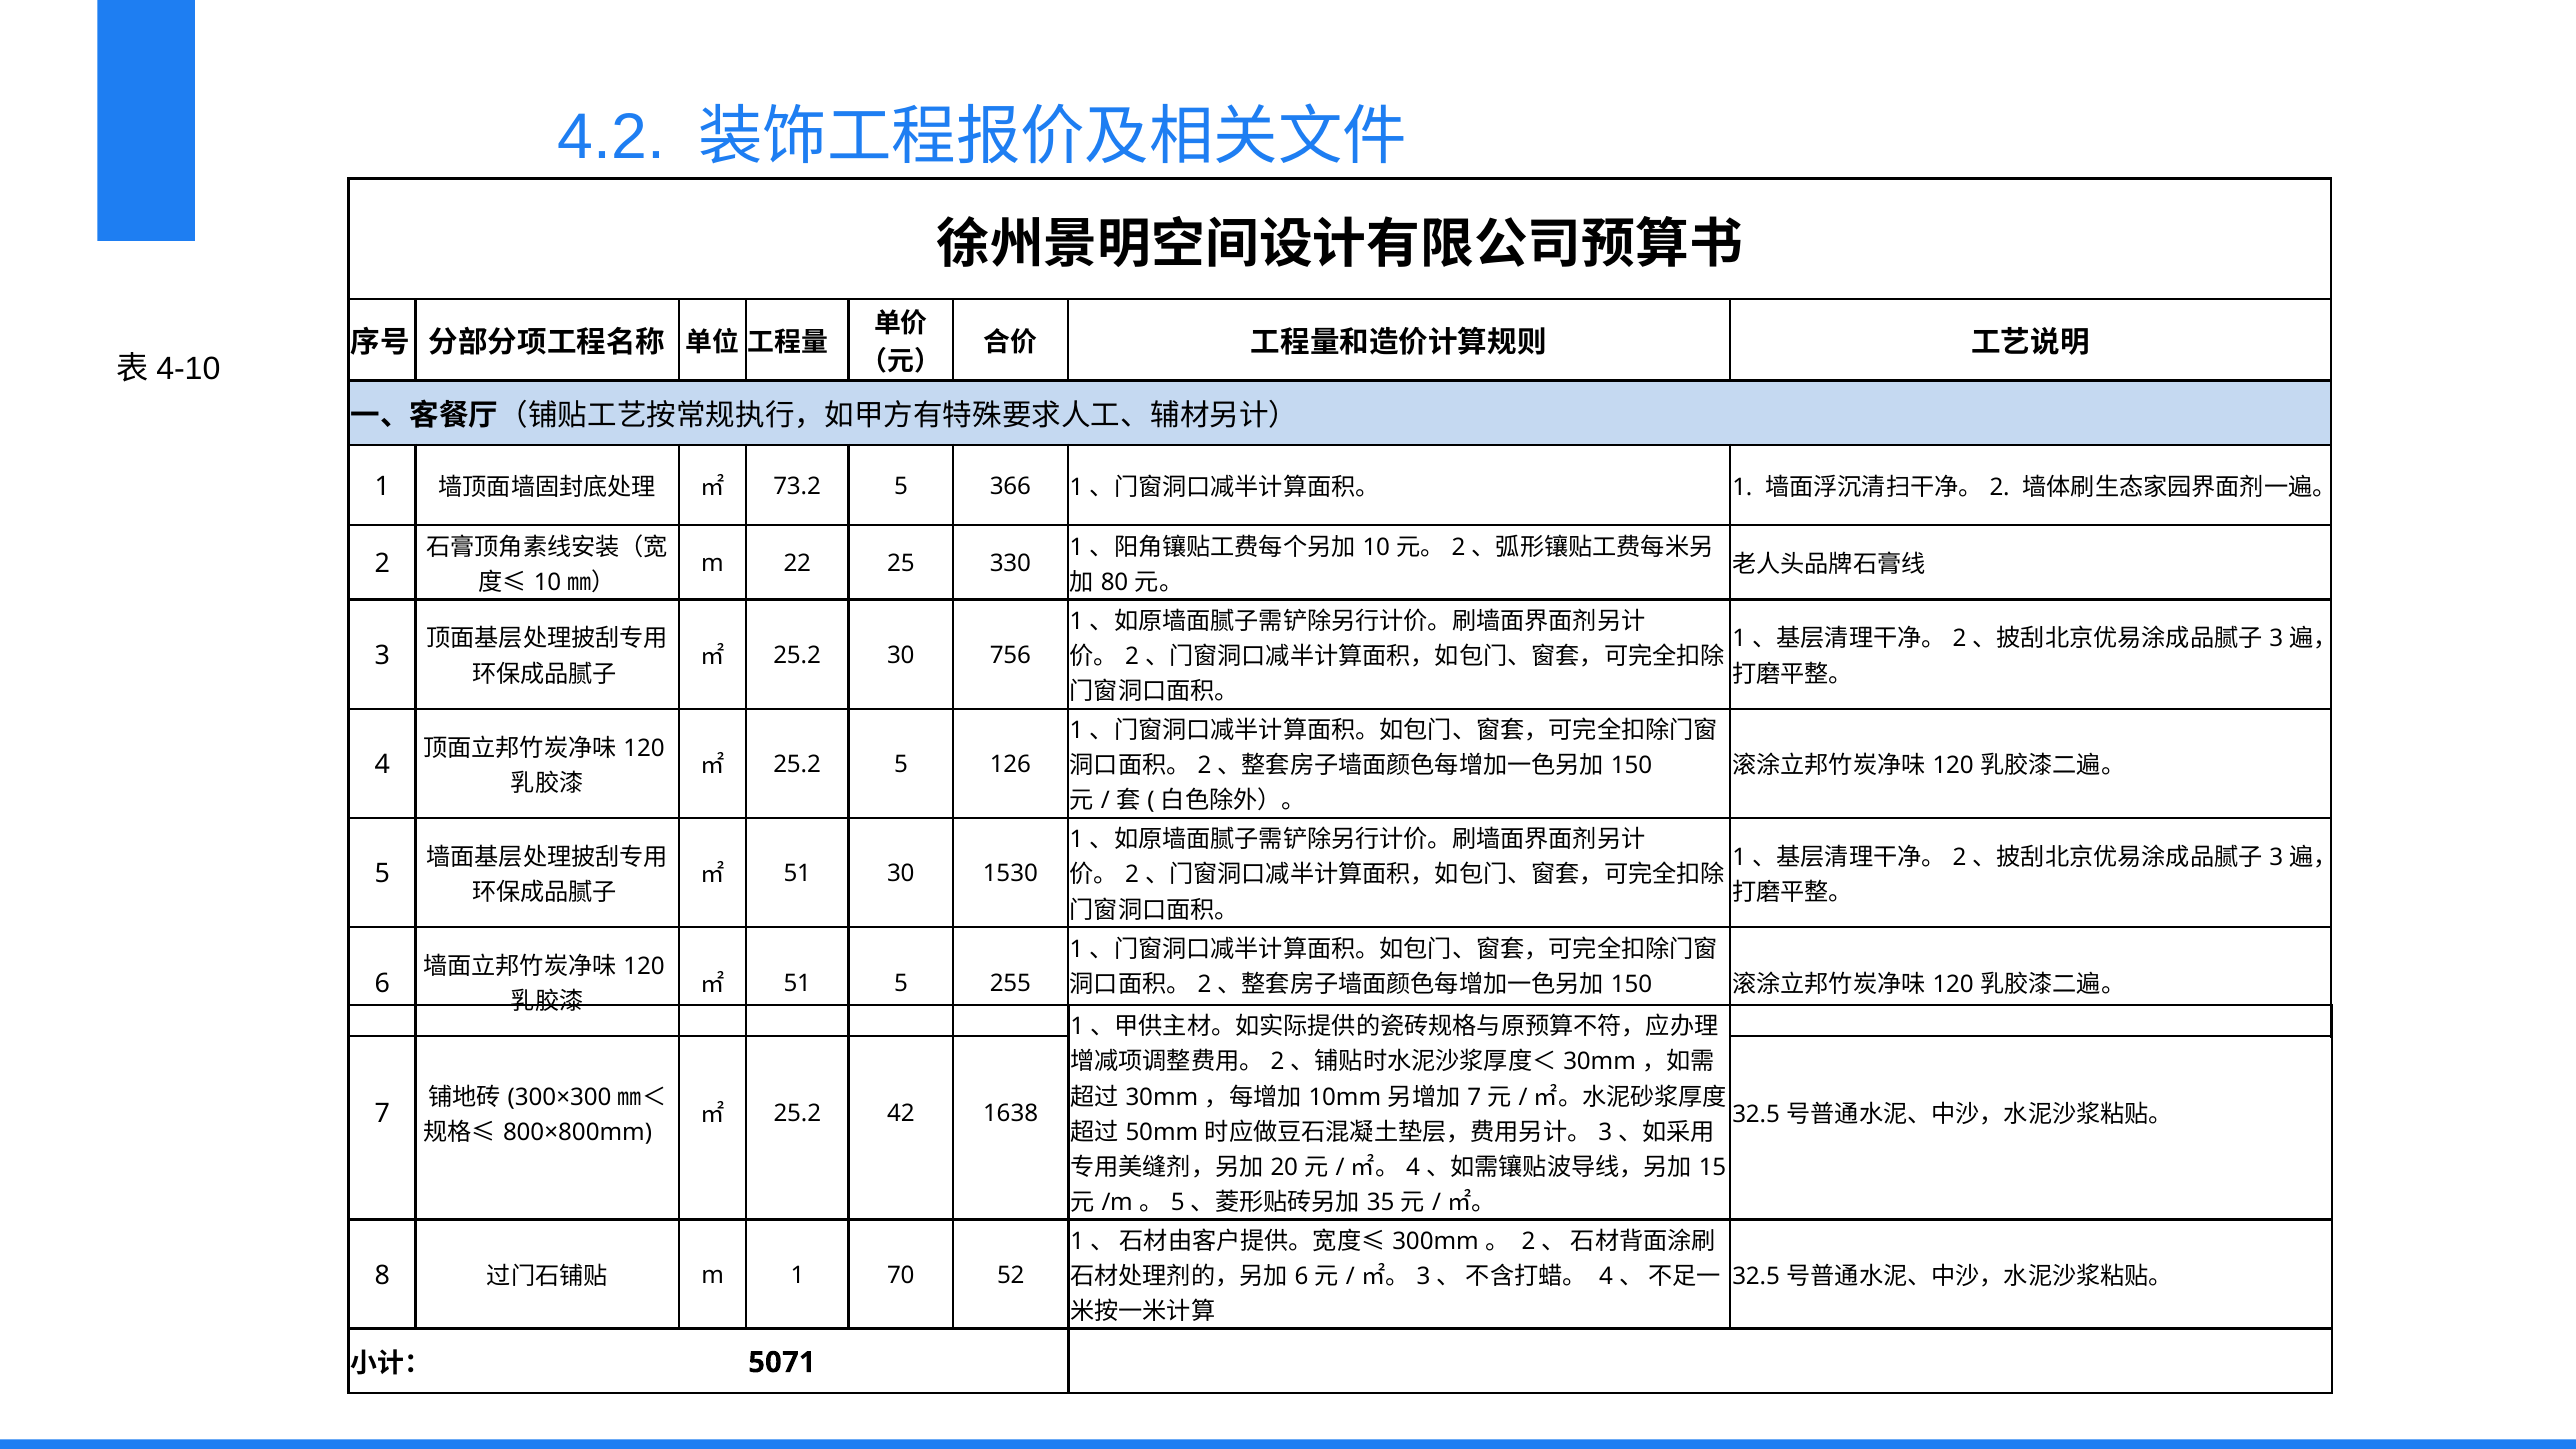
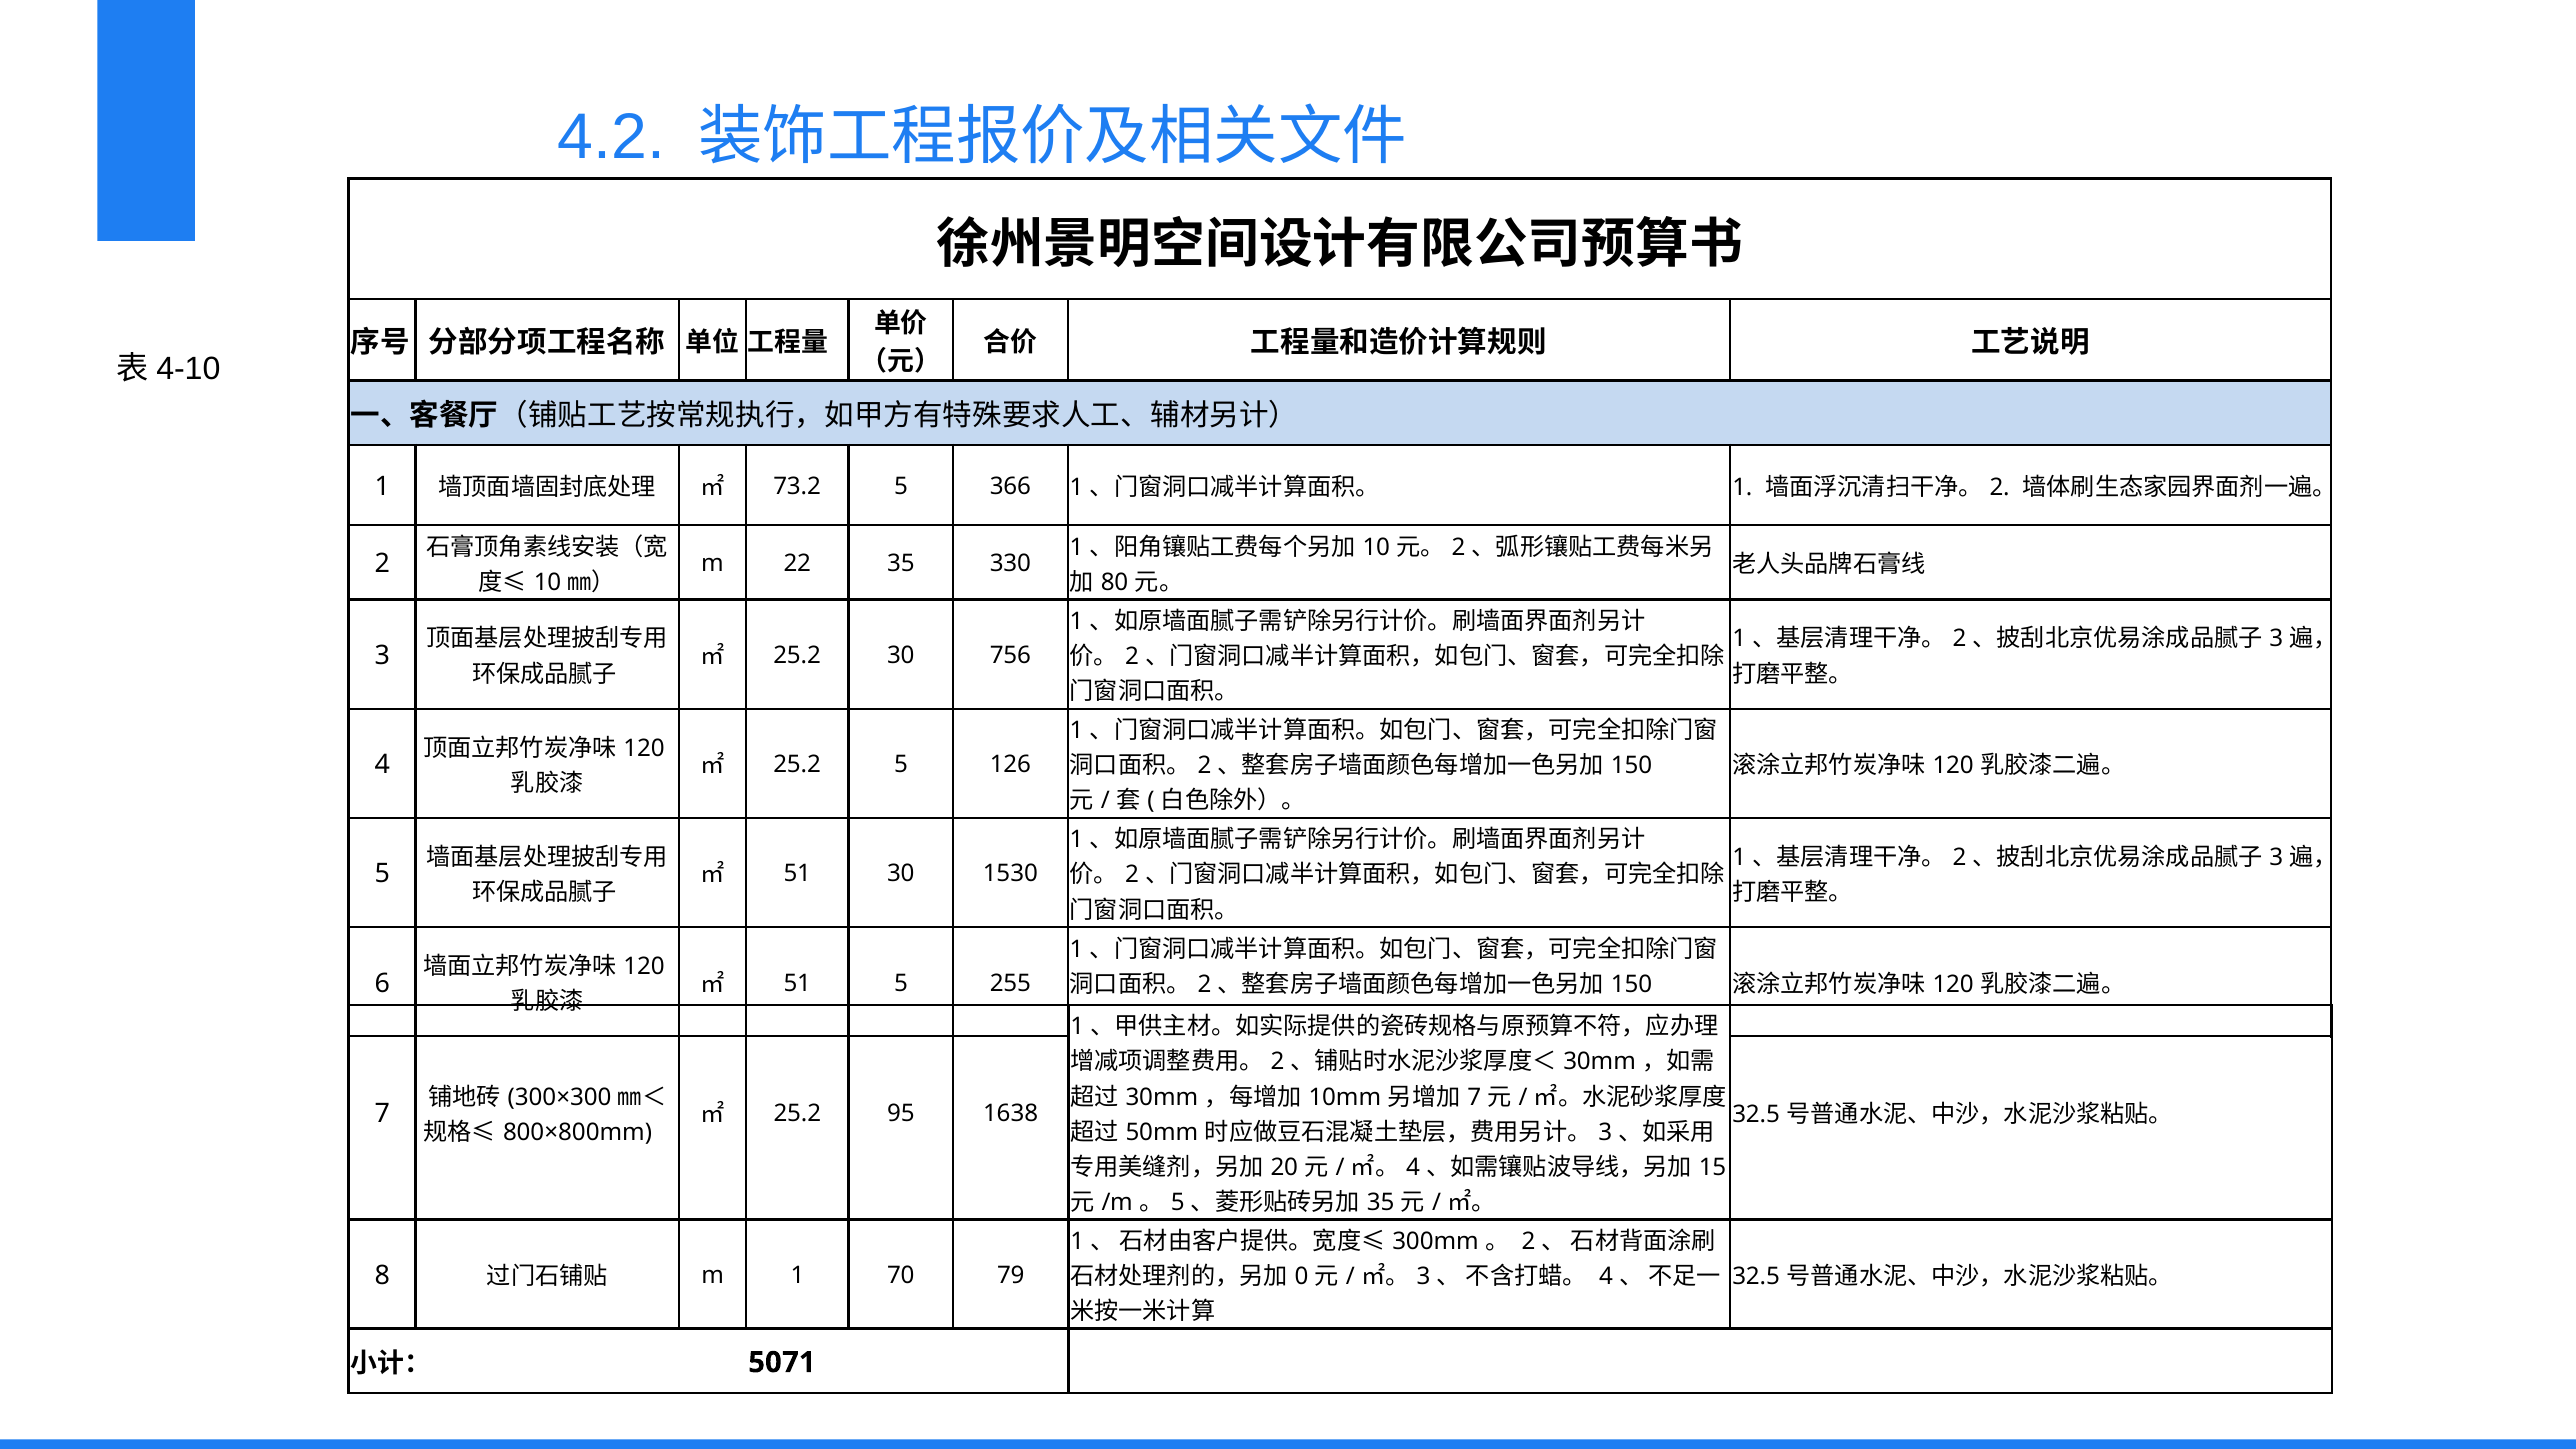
22 25: 25 -> 35
42: 42 -> 95
6 at (1302, 1276): 6 -> 0
52: 52 -> 79
